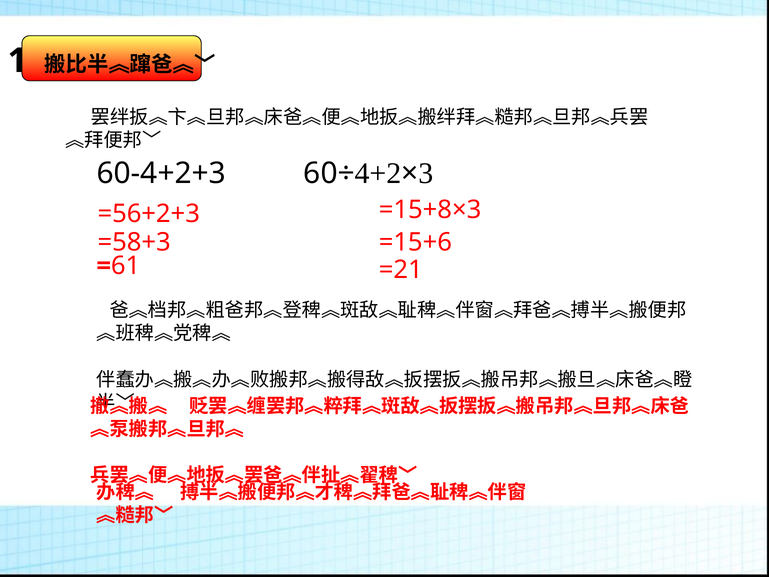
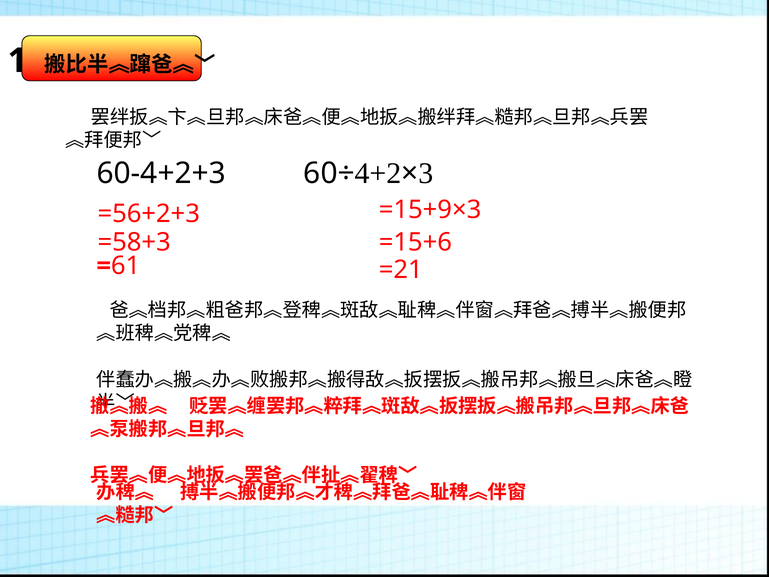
=15+8×3: =15+8×3 -> =15+9×3
